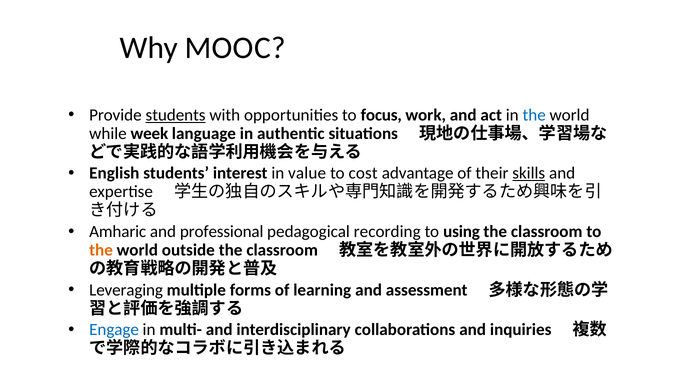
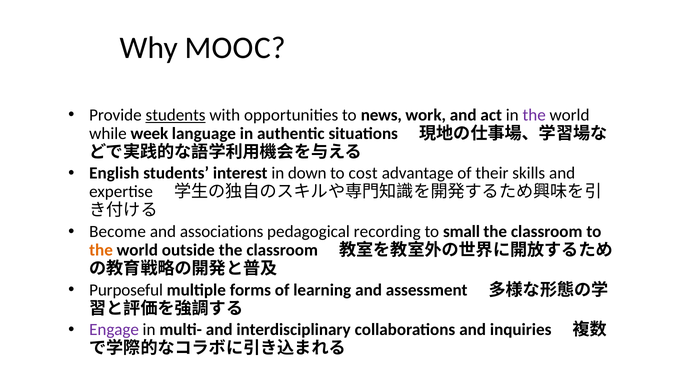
focus: focus -> news
the at (534, 115) colour: blue -> purple
value: value -> down
skills underline: present -> none
Amharic: Amharic -> Become
professional: professional -> associations
using: using -> small
Leveraging: Leveraging -> Purposeful
Engage colour: blue -> purple
